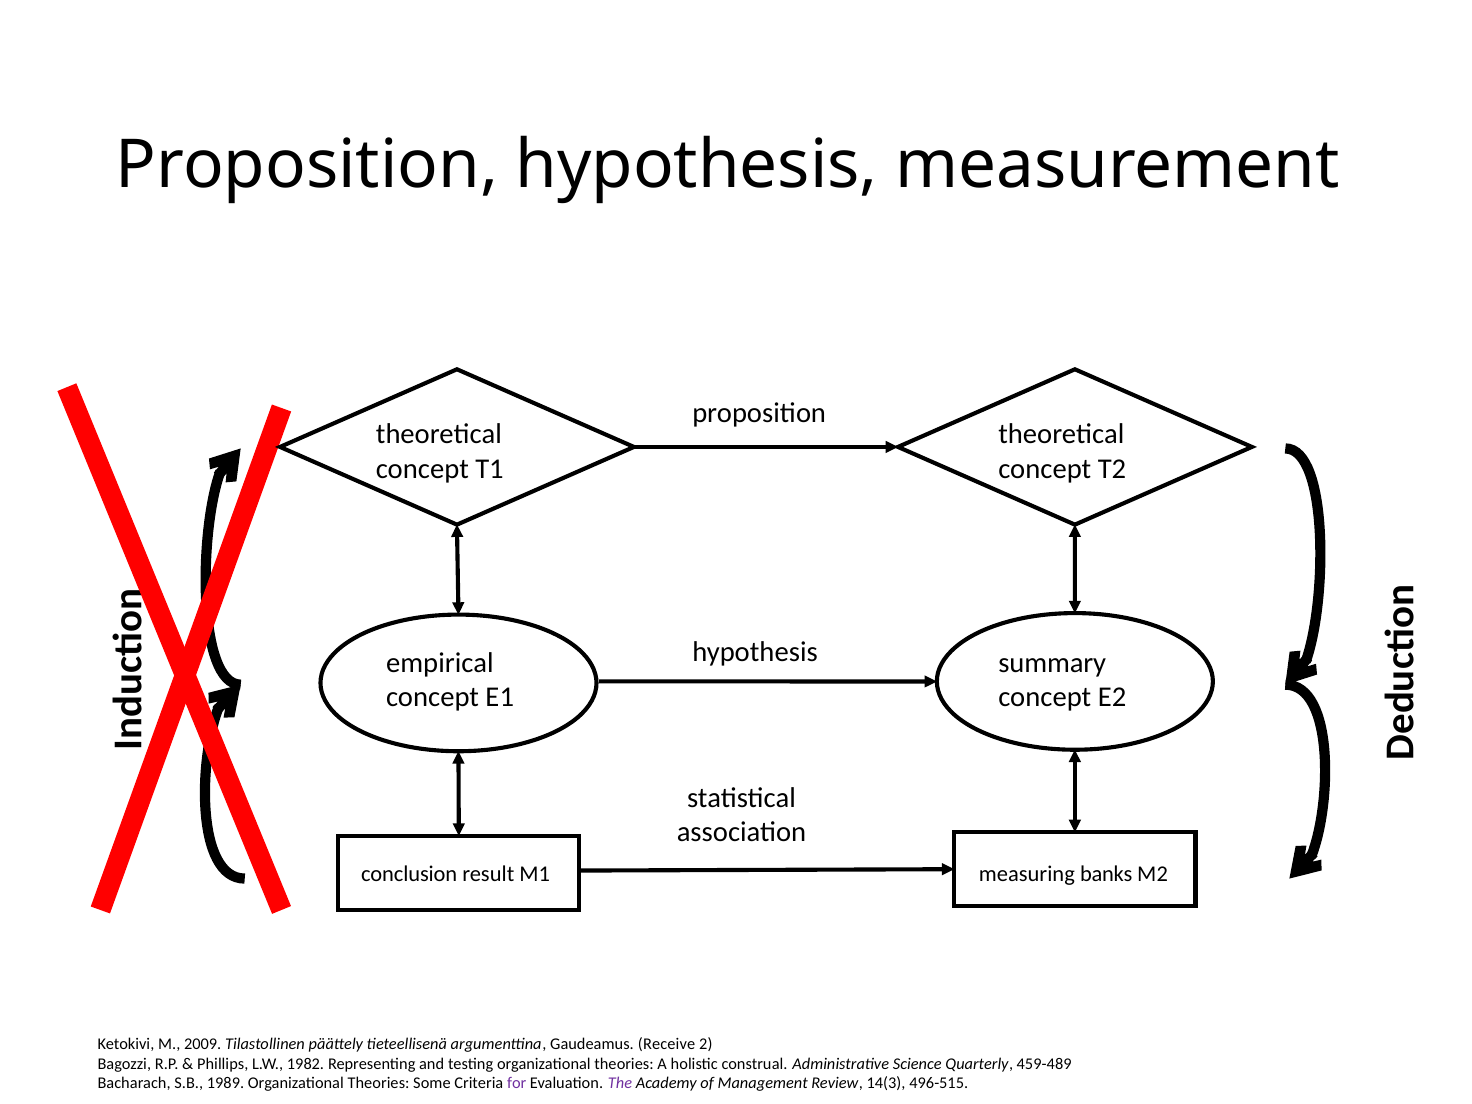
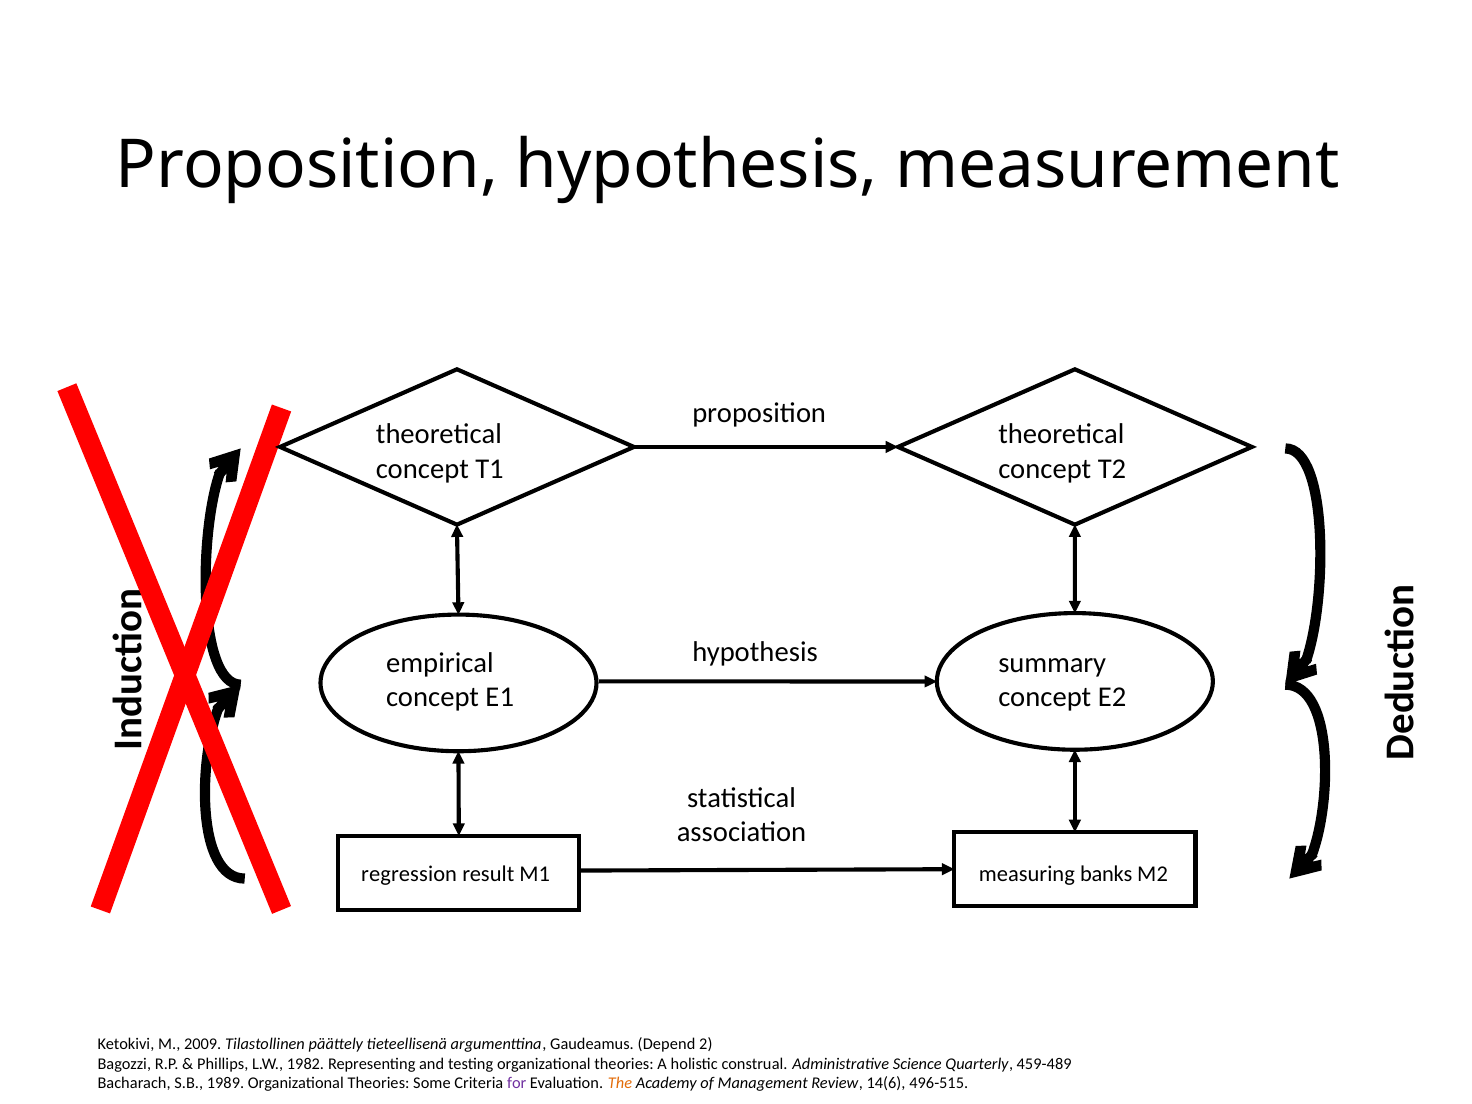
conclusion: conclusion -> regression
Receive: Receive -> Depend
The colour: purple -> orange
14(3: 14(3 -> 14(6
